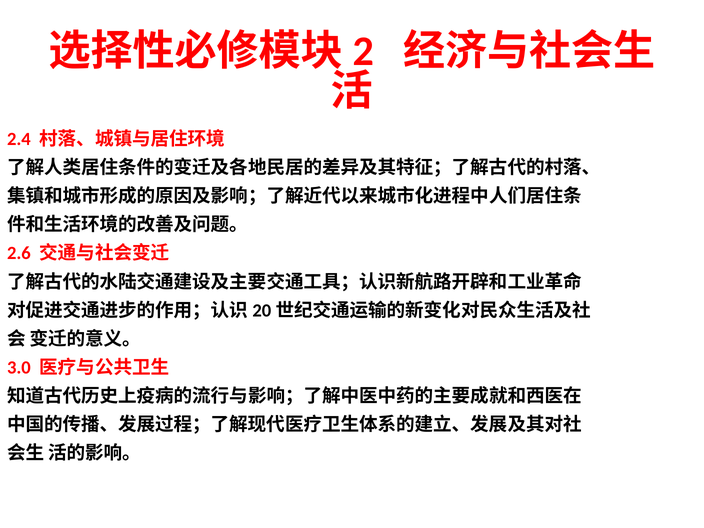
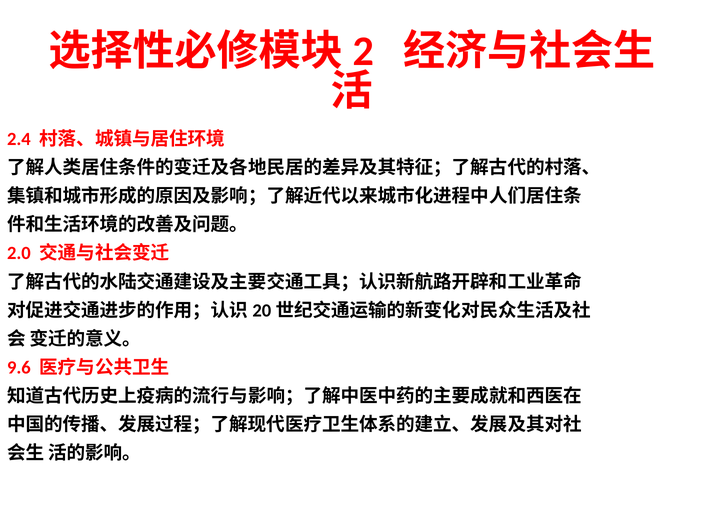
2.6: 2.6 -> 2.0
3.0: 3.0 -> 9.6
